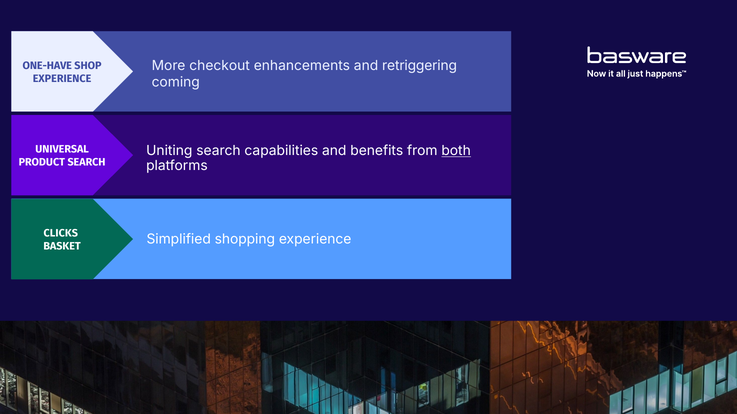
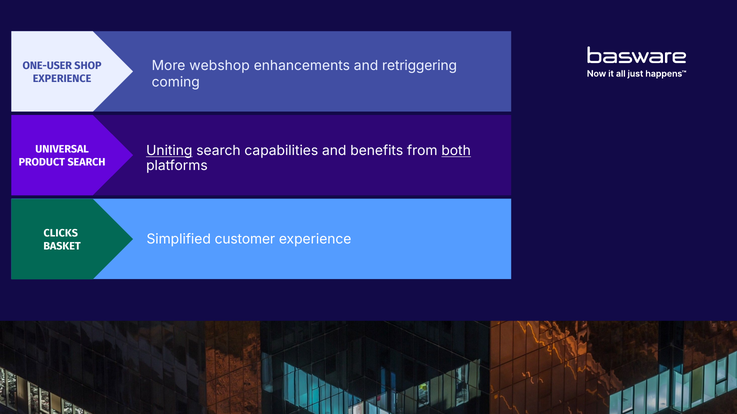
checkout: checkout -> webshop
ONE-HAVE: ONE-HAVE -> ONE-USER
Uniting underline: none -> present
shopping: shopping -> customer
